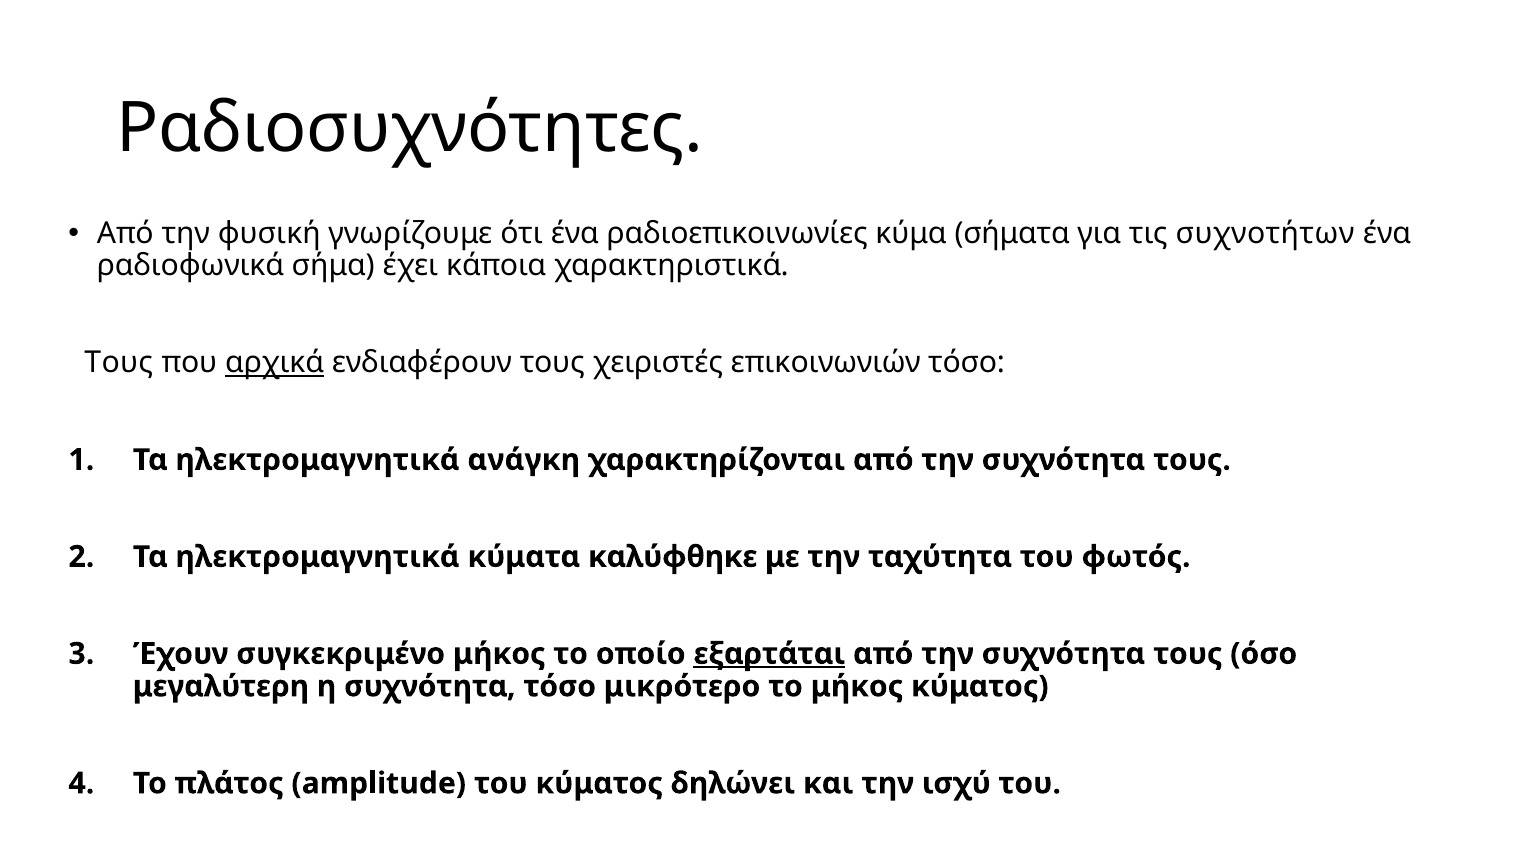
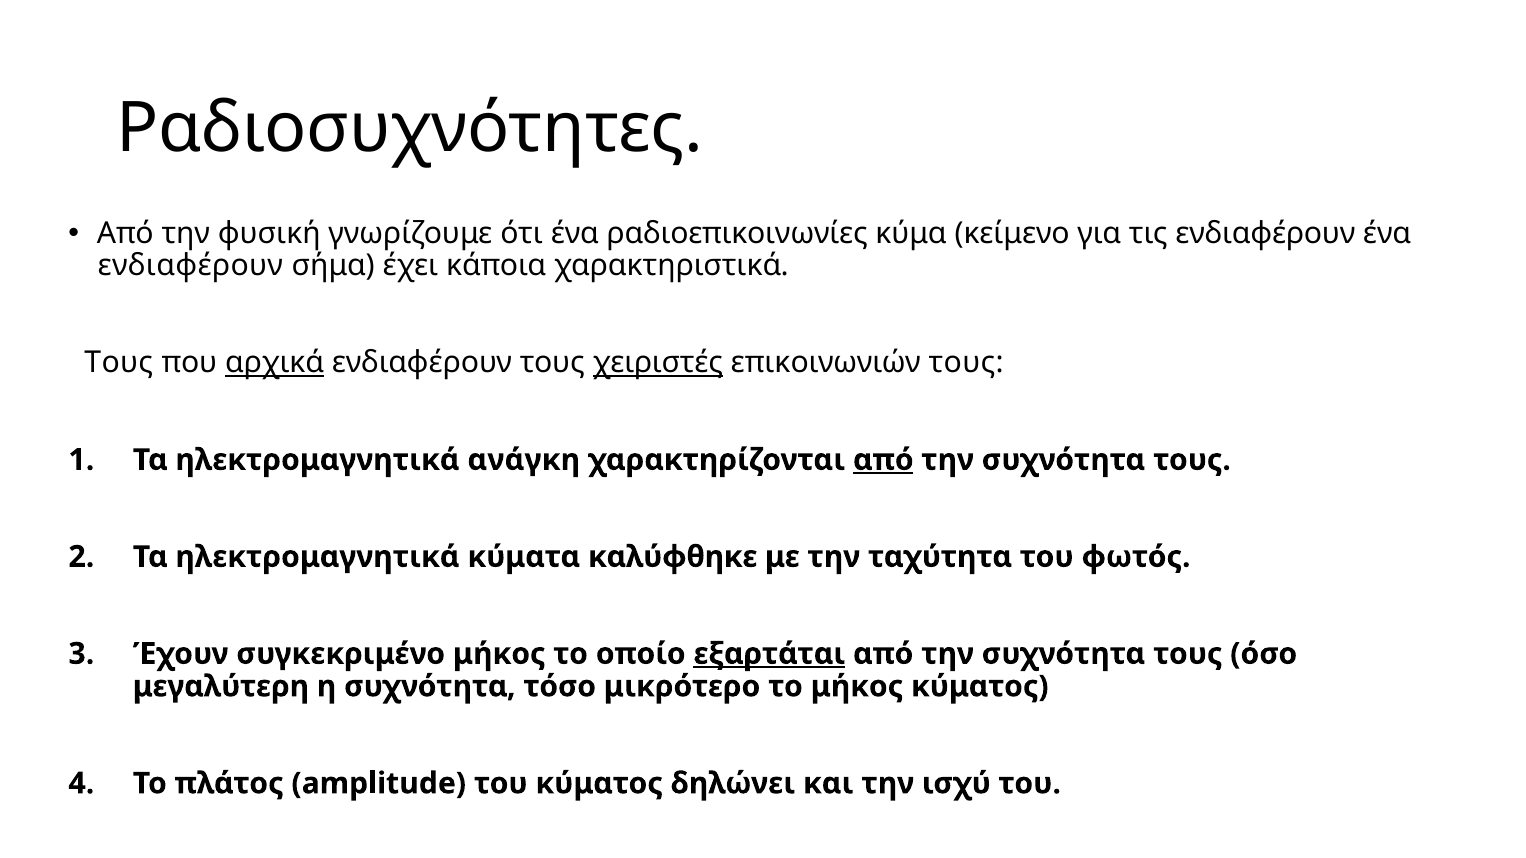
σήματα: σήματα -> κείμενο
τις συχνοτήτων: συχνοτήτων -> ενδιαφέρουν
ραδιοφωνικά at (191, 266): ραδιοφωνικά -> ενδιαφέρουν
χειριστές underline: none -> present
επικοινωνιών τόσο: τόσο -> τους
από at (883, 460) underline: none -> present
